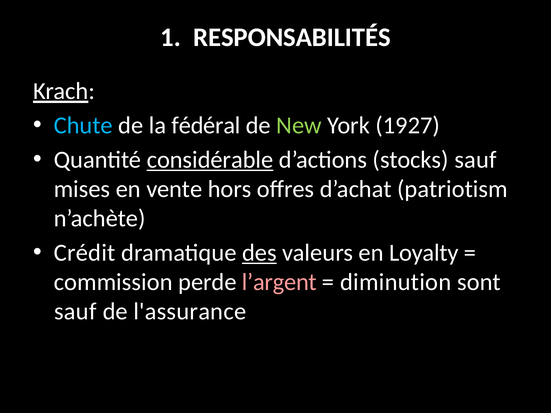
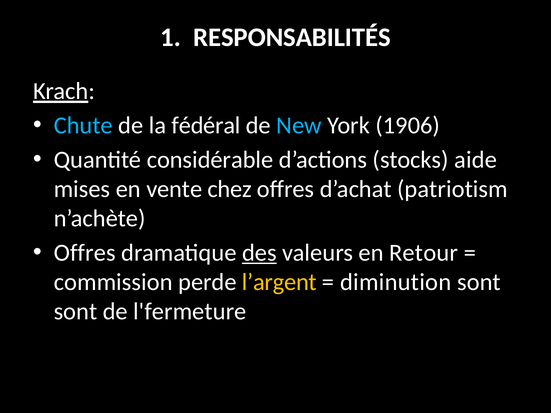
New colour: light green -> light blue
1927: 1927 -> 1906
considérable underline: present -> none
stocks sauf: sauf -> aide
hors: hors -> chez
Crédit at (85, 253): Crédit -> Offres
Loyalty: Loyalty -> Retour
l’argent colour: pink -> yellow
sauf at (75, 312): sauf -> sont
l'assurance: l'assurance -> l'fermeture
